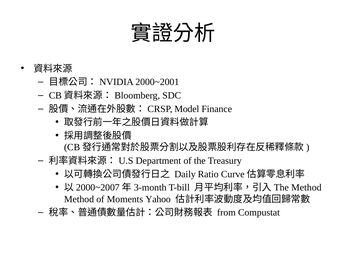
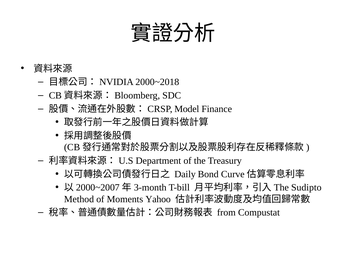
2000~2001: 2000~2001 -> 2000~2018
Ratio: Ratio -> Bond
Method at (306, 188): Method -> Sudipto
